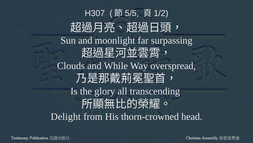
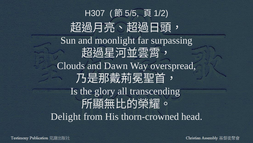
While: While -> Dawn
